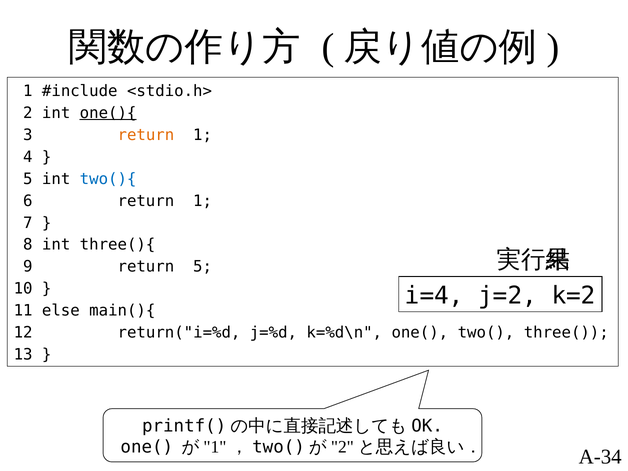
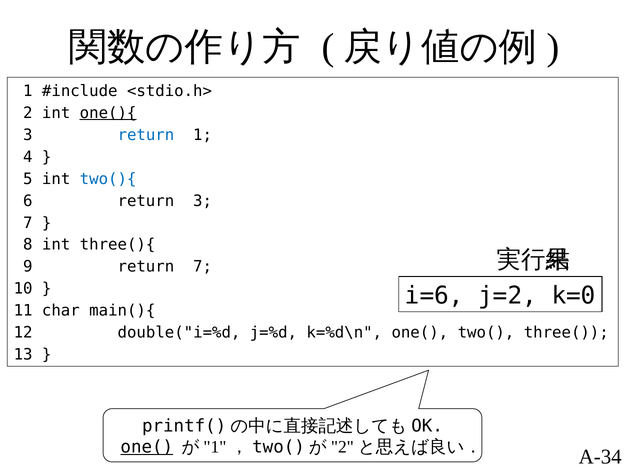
return at (146, 135) colour: orange -> blue
6 return 1: 1 -> 3
return 5: 5 -> 7
i=4: i=4 -> i=6
k=2: k=2 -> k=0
else: else -> char
return("i=%d: return("i=%d -> double("i=%d
one( at (147, 447) underline: none -> present
